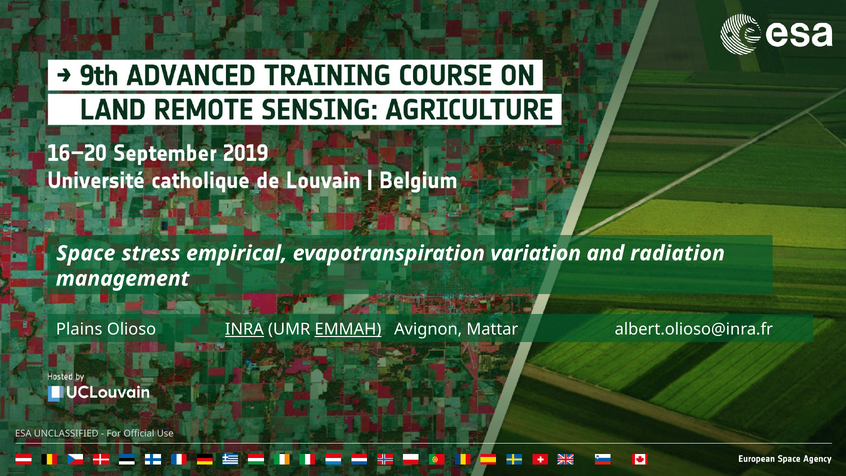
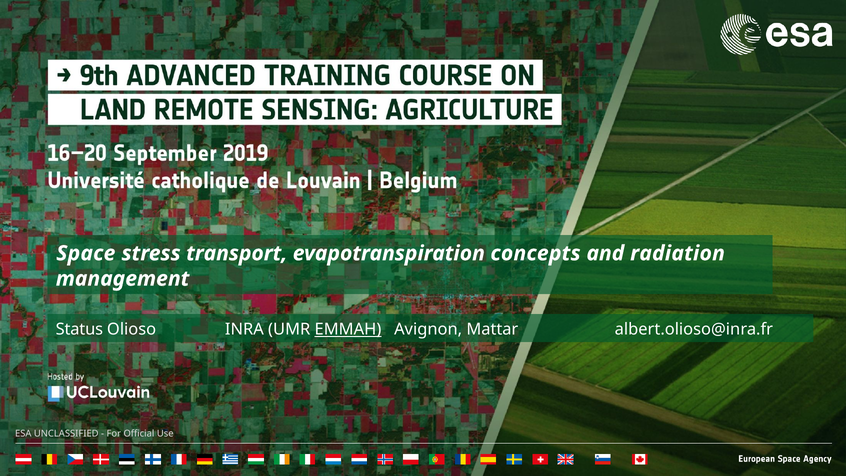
empirical: empirical -> transport
variation: variation -> concepts
Plains: Plains -> Status
INRA underline: present -> none
